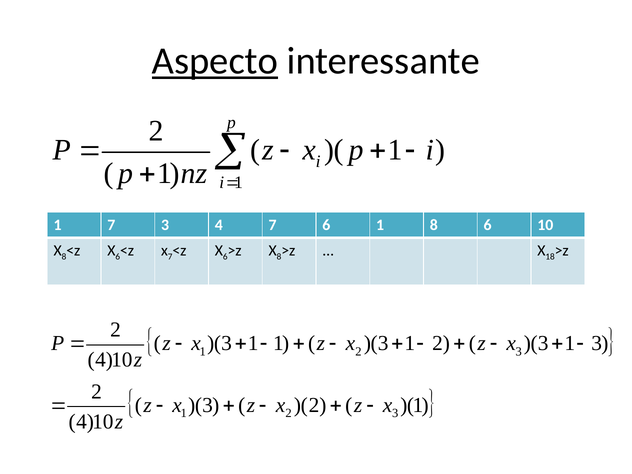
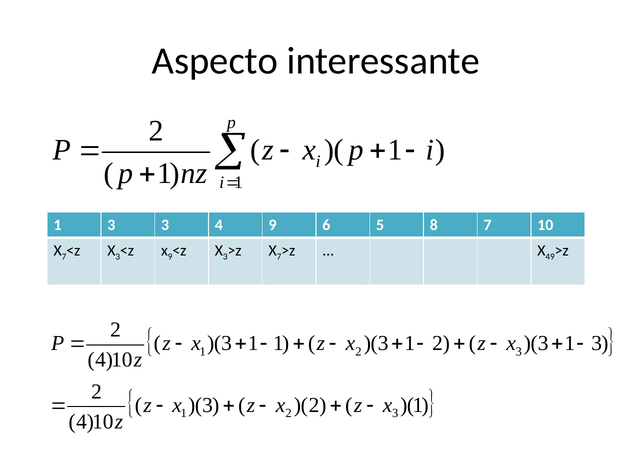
Aspecto underline: present -> none
7 at (111, 225): 7 -> 3
4 7: 7 -> 9
6 1: 1 -> 5
8 6: 6 -> 7
8 at (64, 257): 8 -> 7
6 at (118, 257): 6 -> 3
7 at (170, 257): 7 -> 9
6 at (225, 257): 6 -> 3
8 at (279, 257): 8 -> 7
18: 18 -> 49
